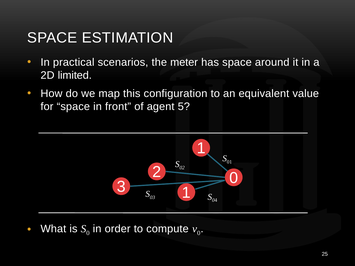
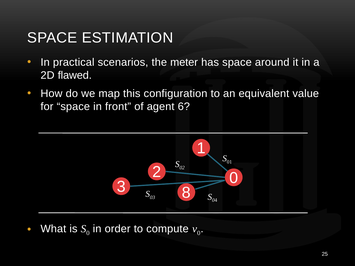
limited: limited -> flawed
5: 5 -> 6
3 1: 1 -> 8
